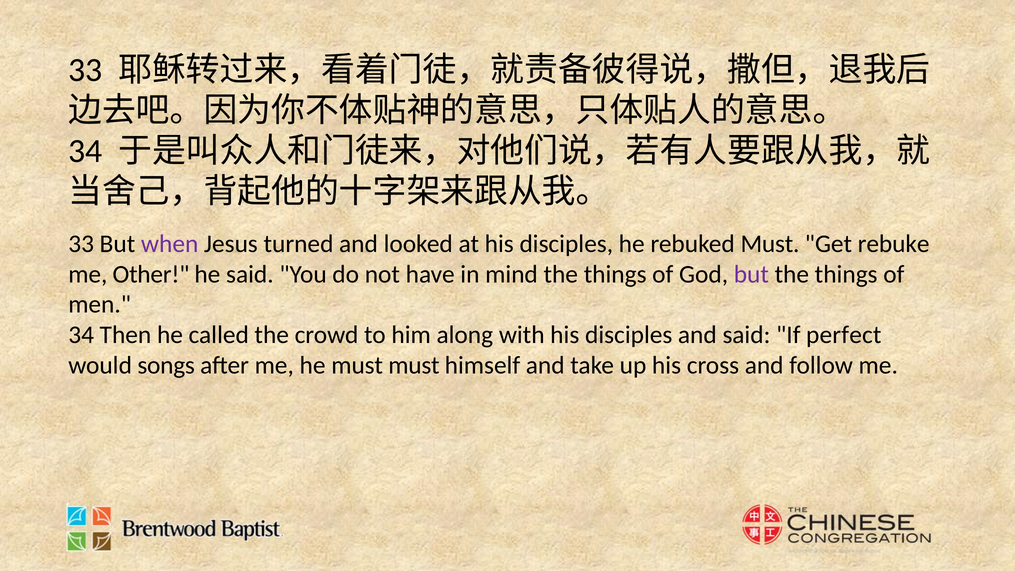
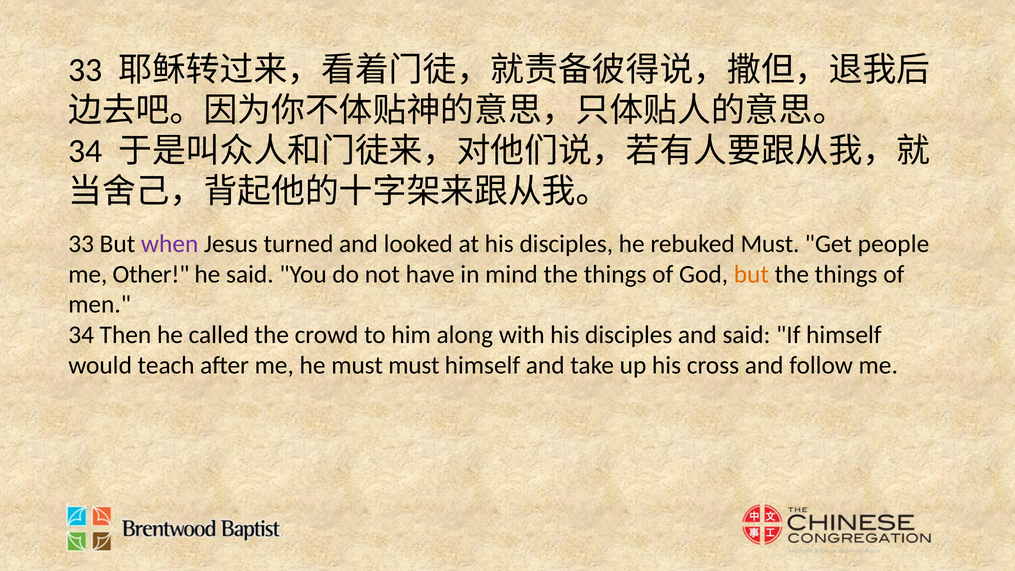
rebuke: rebuke -> people
but at (751, 274) colour: purple -> orange
If perfect: perfect -> himself
songs: songs -> teach
